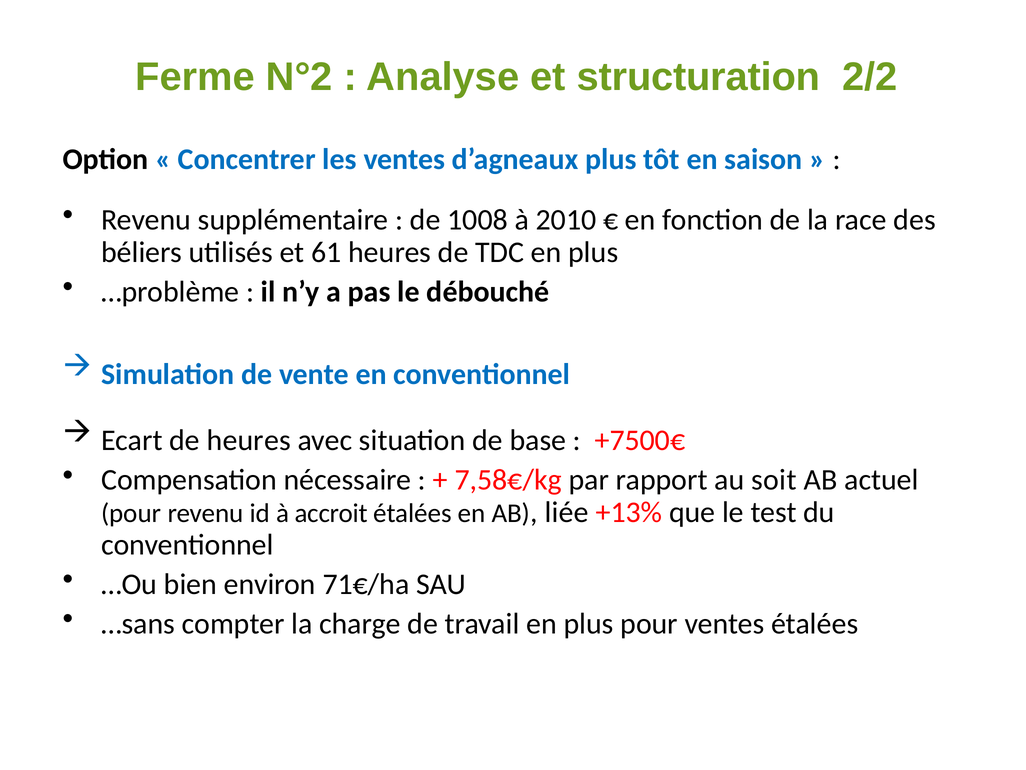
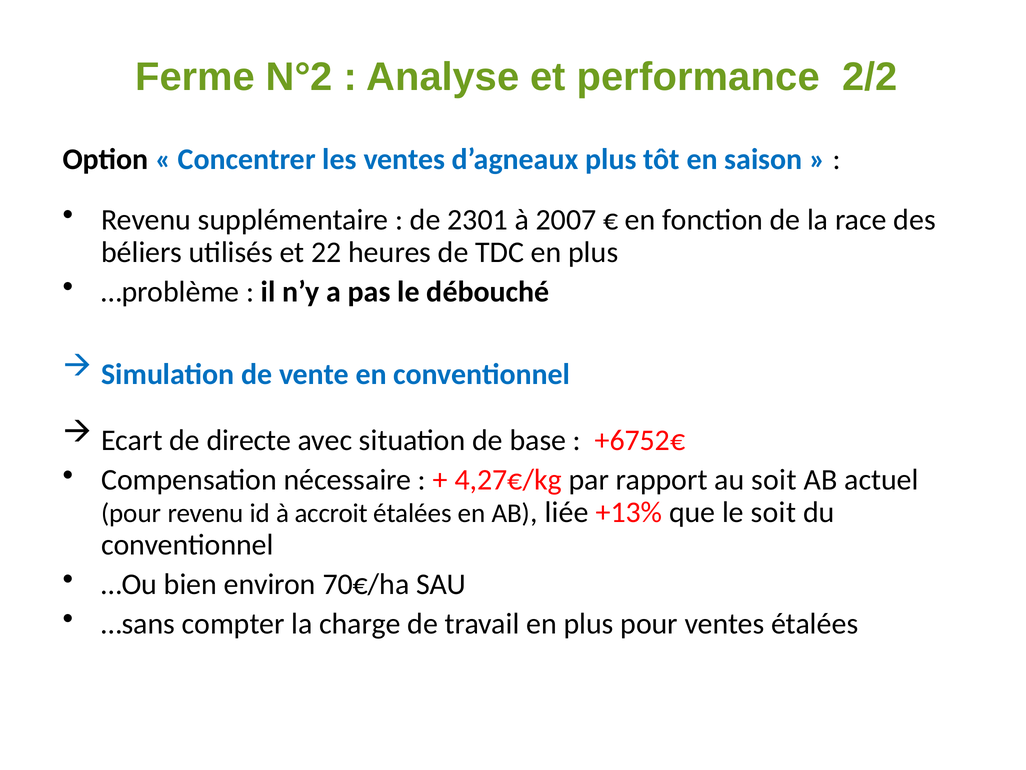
structuration: structuration -> performance
1008: 1008 -> 2301
2010: 2010 -> 2007
61: 61 -> 22
de heures: heures -> directe
+7500€: +7500€ -> +6752€
7,58€/kg: 7,58€/kg -> 4,27€/kg
le test: test -> soit
71€/ha: 71€/ha -> 70€/ha
